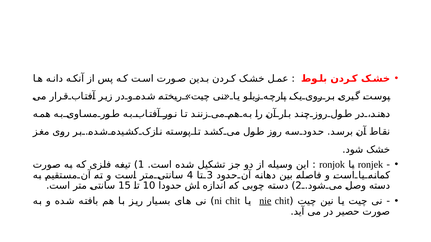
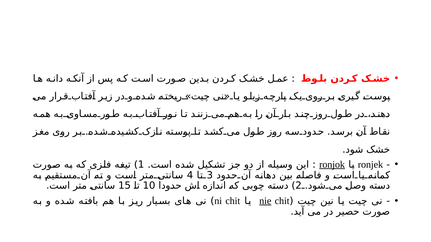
ronjok underline: none -> present
